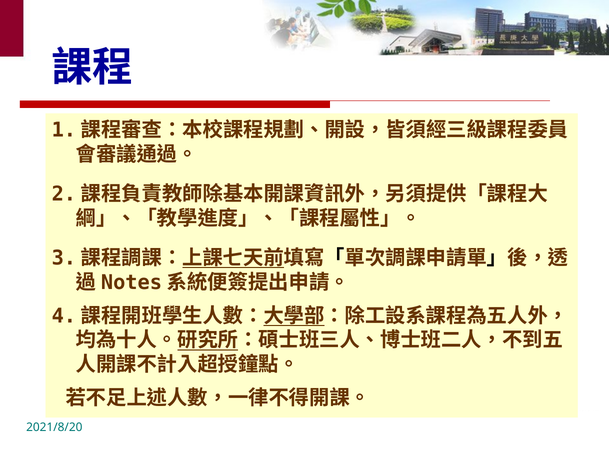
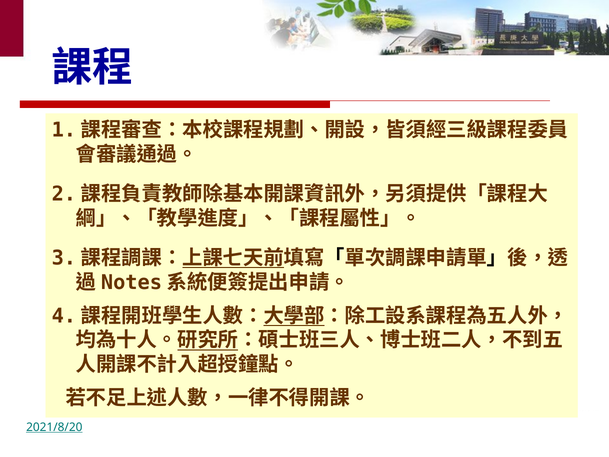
2021/8/20 underline: none -> present
